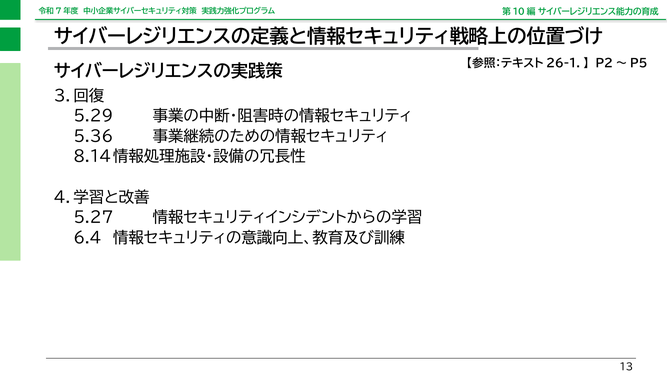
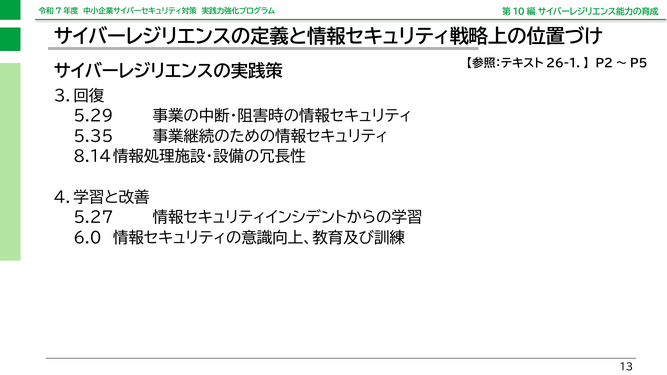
5.36: 5.36 -> 5.35
6.4: 6.4 -> 6.0
